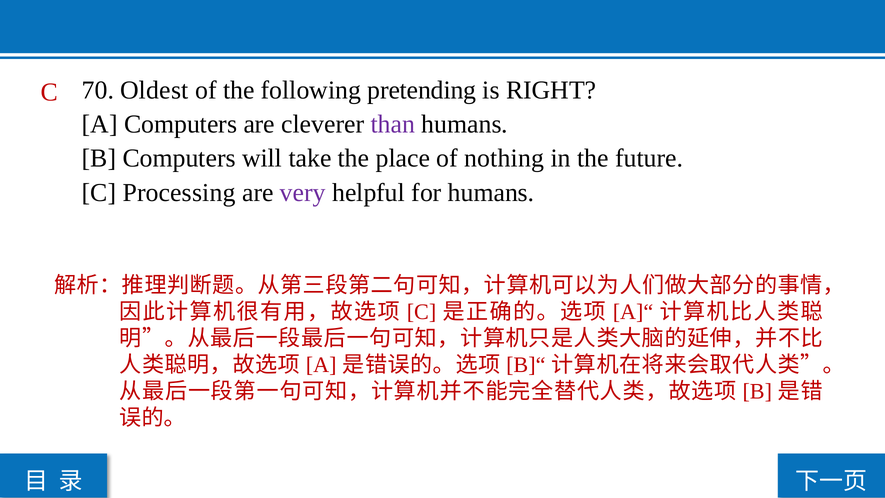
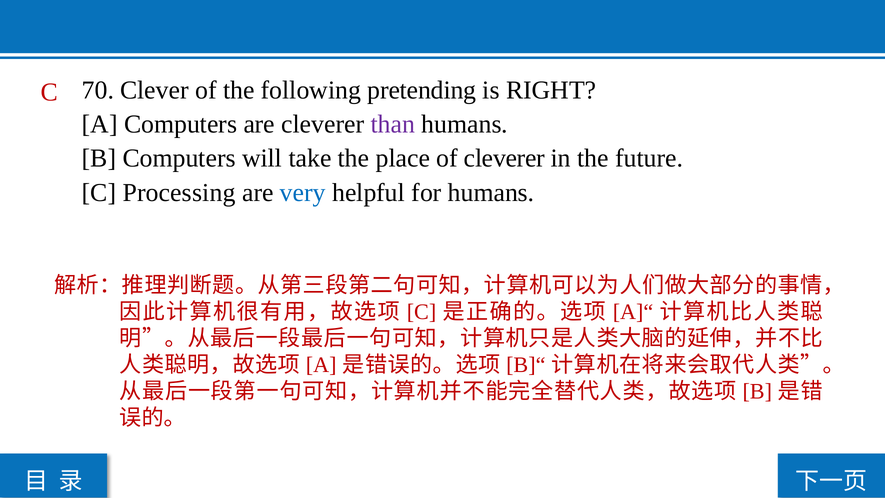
Oldest: Oldest -> Clever
of nothing: nothing -> cleverer
very colour: purple -> blue
